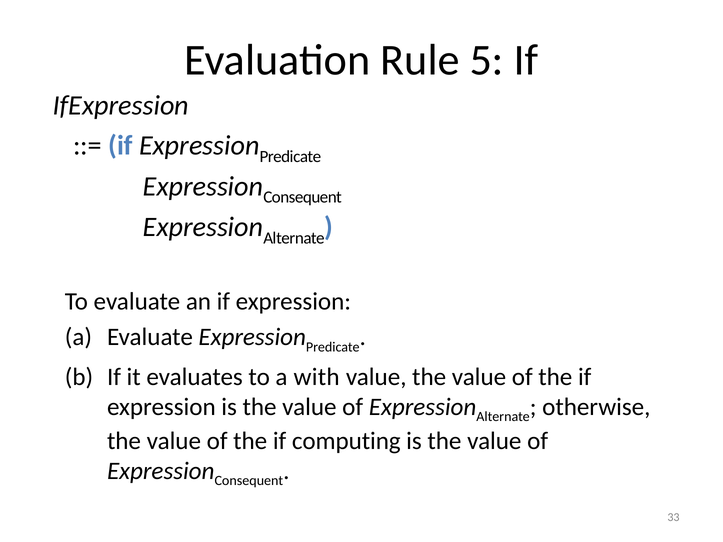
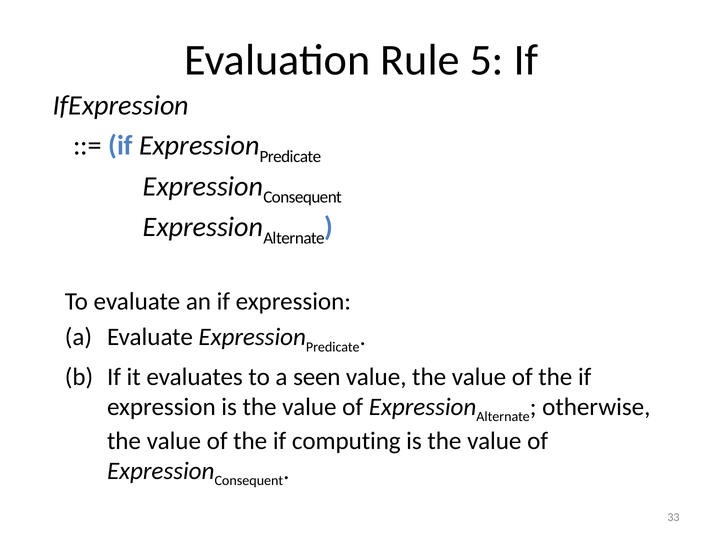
with: with -> seen
